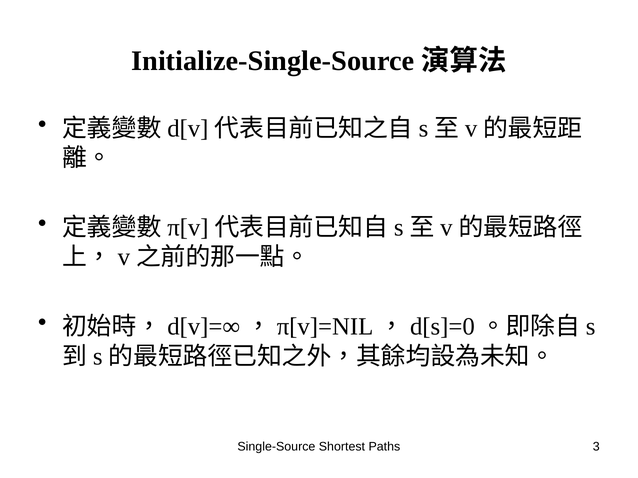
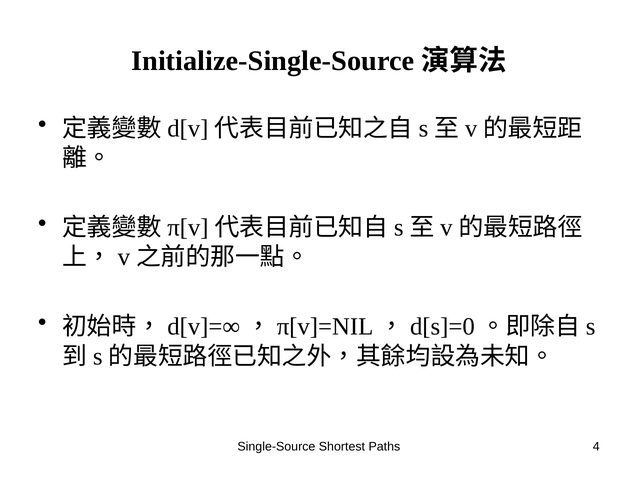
3: 3 -> 4
